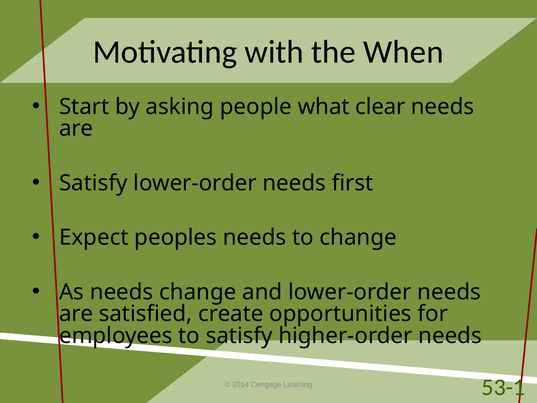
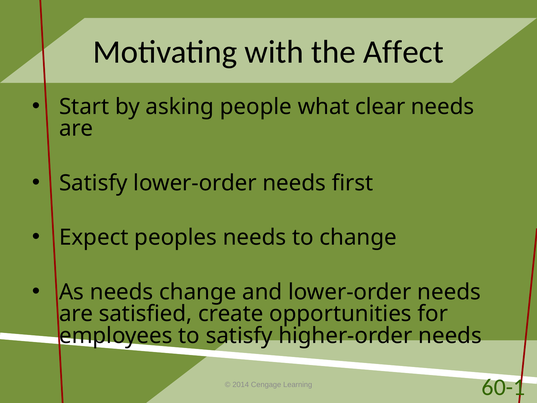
When: When -> Affect
53-1: 53-1 -> 60-1
